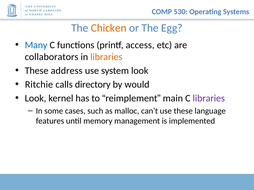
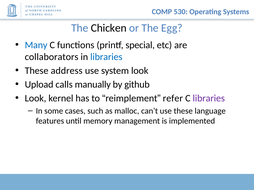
Chicken colour: orange -> black
access: access -> special
libraries at (106, 57) colour: orange -> blue
Ritchie: Ritchie -> Upload
directory: directory -> manually
would: would -> github
main: main -> refer
